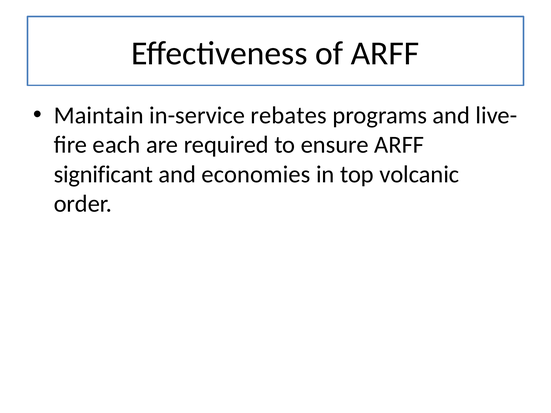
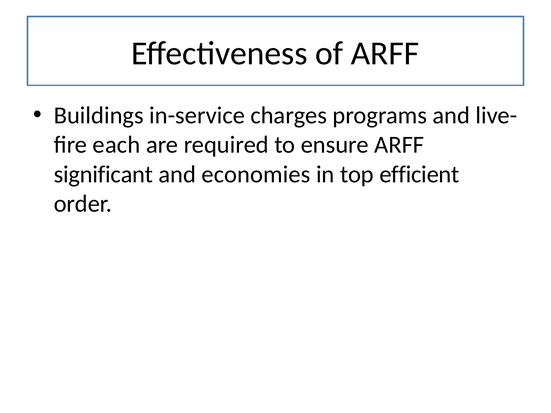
Maintain: Maintain -> Buildings
rebates: rebates -> charges
volcanic: volcanic -> efficient
